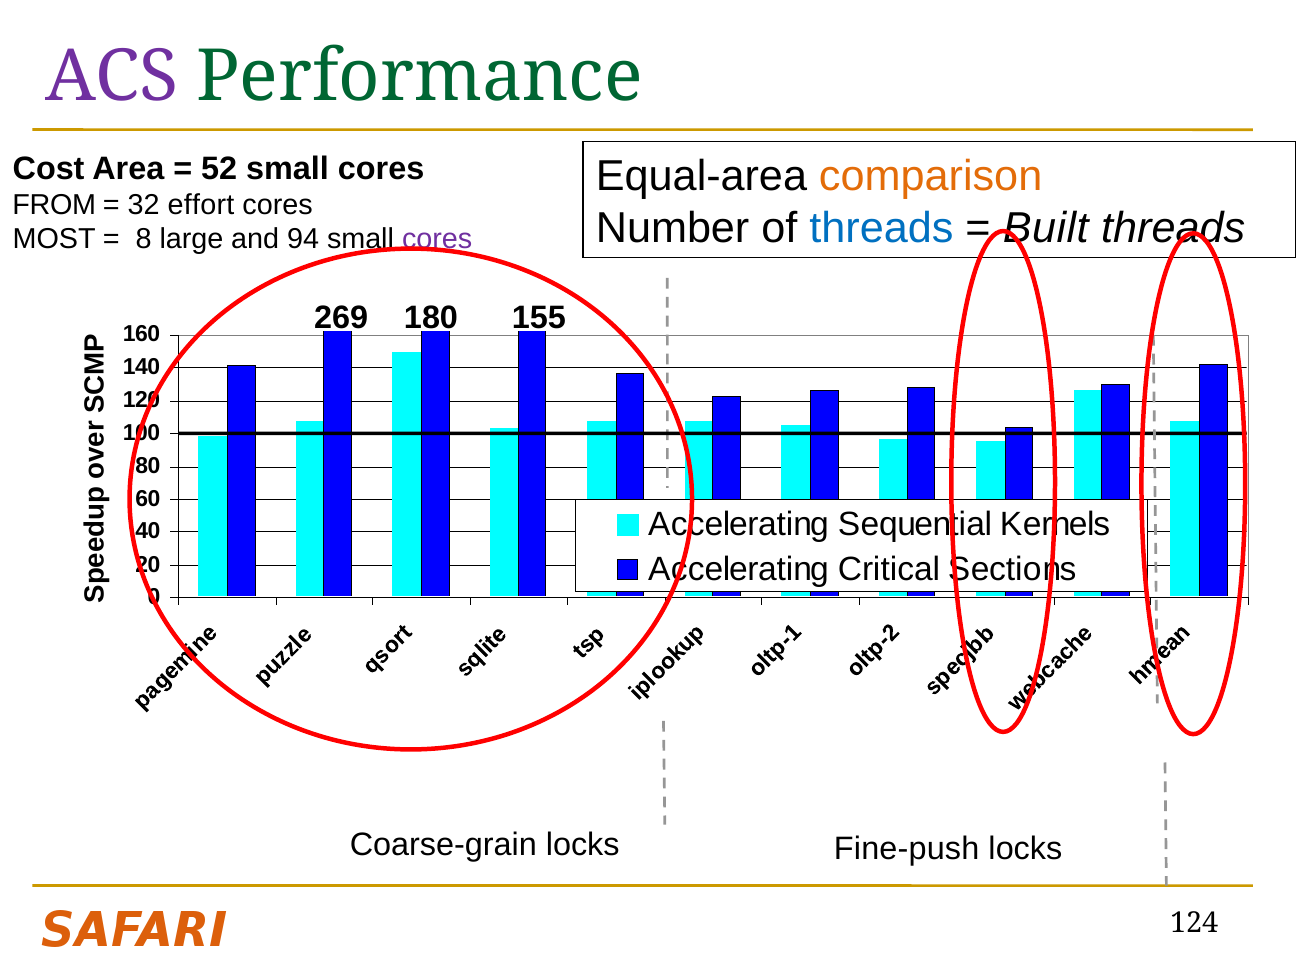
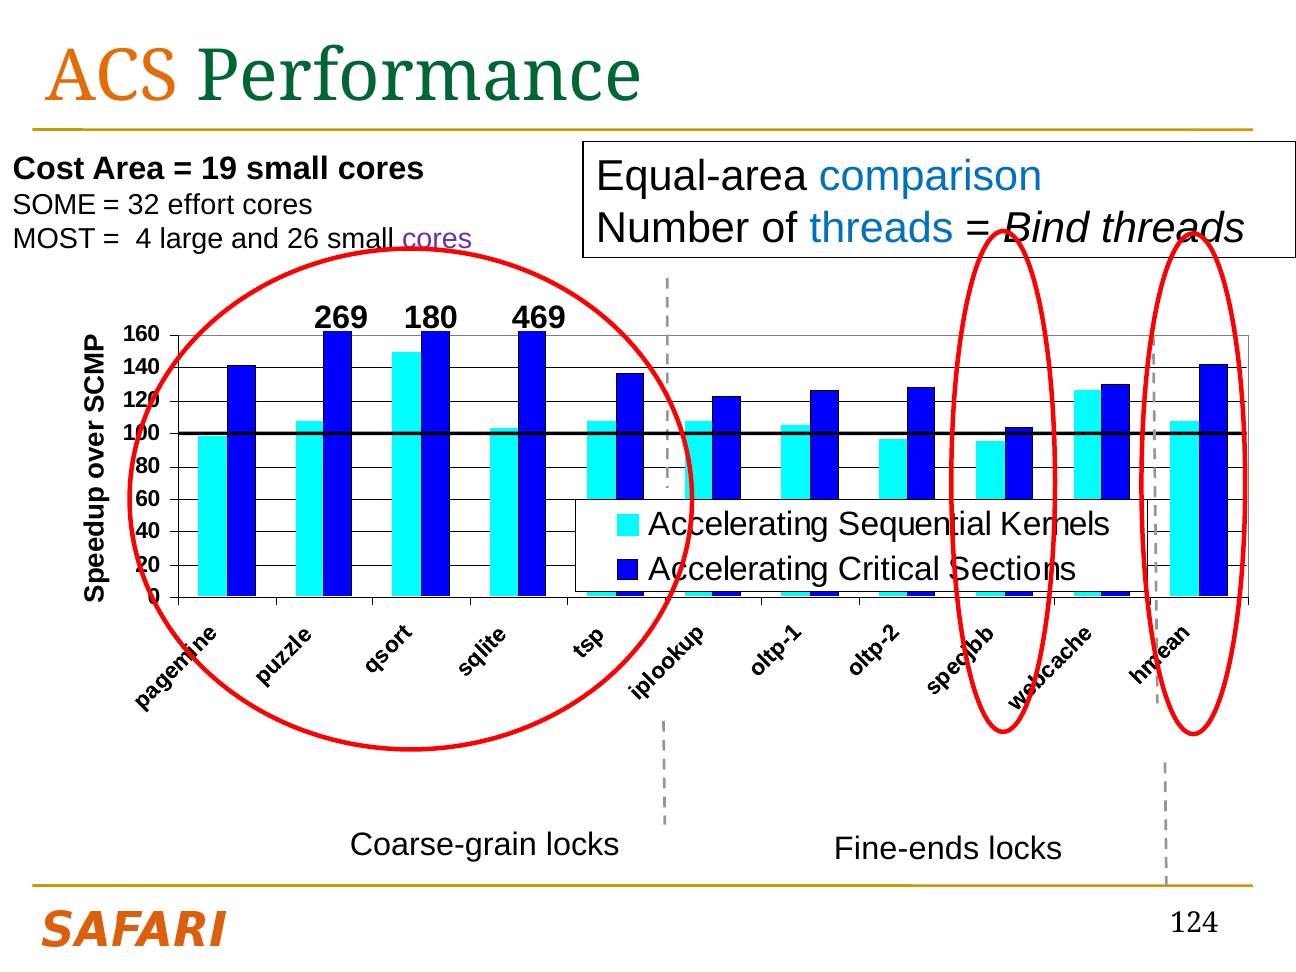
ACS colour: purple -> orange
52: 52 -> 19
comparison colour: orange -> blue
FROM: FROM -> SOME
Built: Built -> Bind
8: 8 -> 4
94: 94 -> 26
155: 155 -> 469
Fine-push: Fine-push -> Fine-ends
